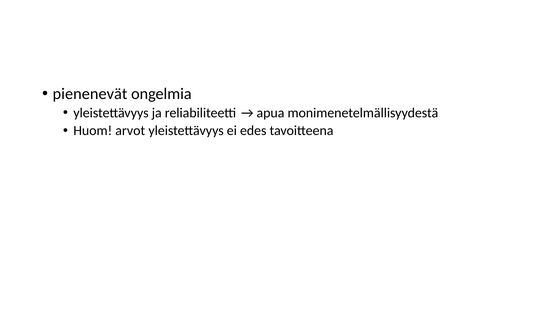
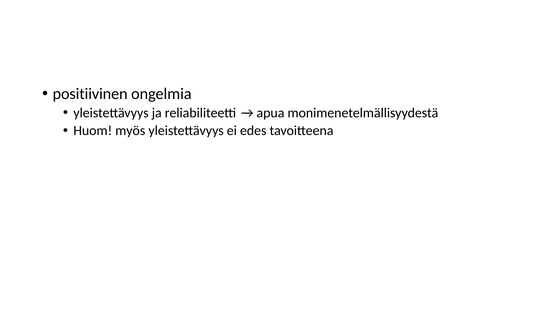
pienenevät: pienenevät -> positiivinen
arvot: arvot -> myös
